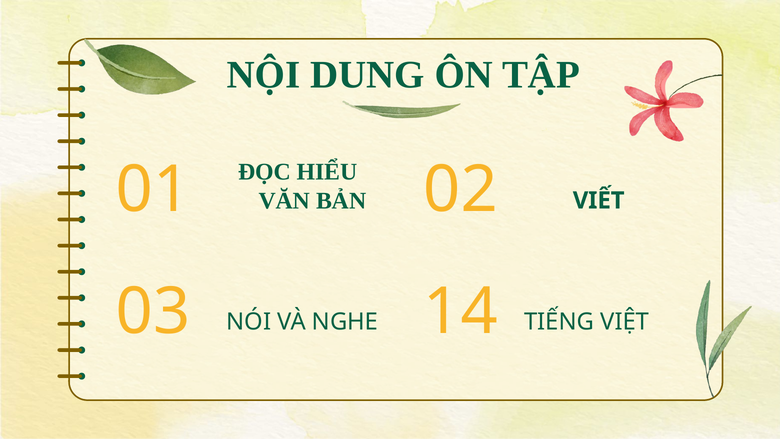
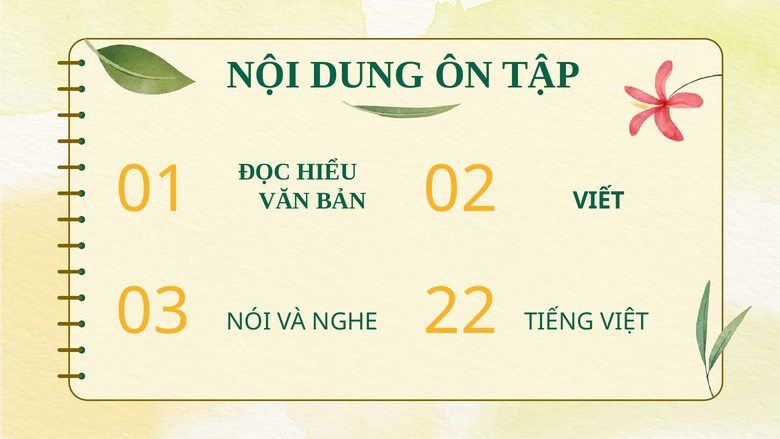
14: 14 -> 22
